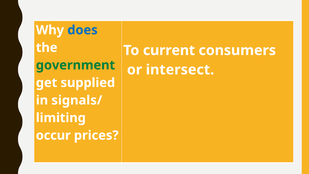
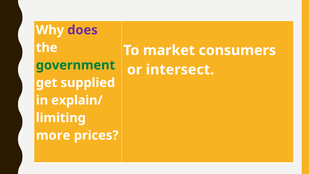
does colour: blue -> purple
current: current -> market
signals/: signals/ -> explain/
occur: occur -> more
